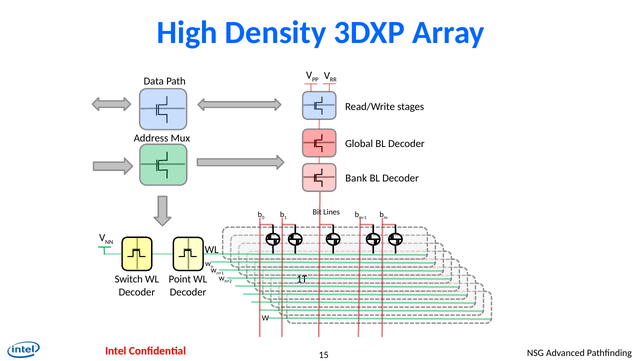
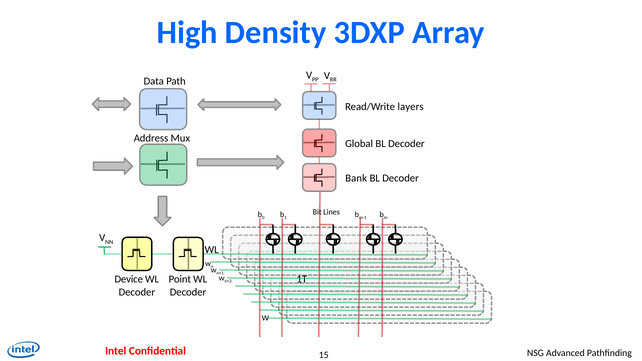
stages: stages -> layers
Switch: Switch -> Device
